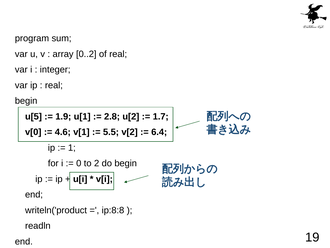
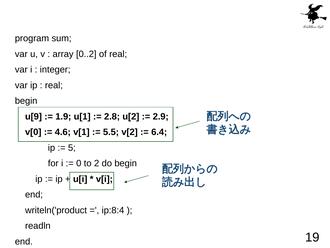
u[5: u[5 -> u[9
1.7: 1.7 -> 2.9
1: 1 -> 5
ip:8:8: ip:8:8 -> ip:8:4
